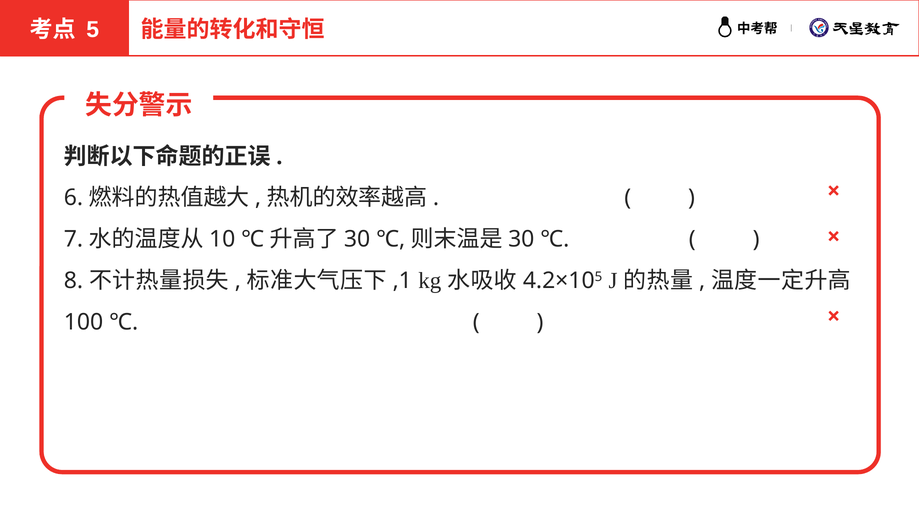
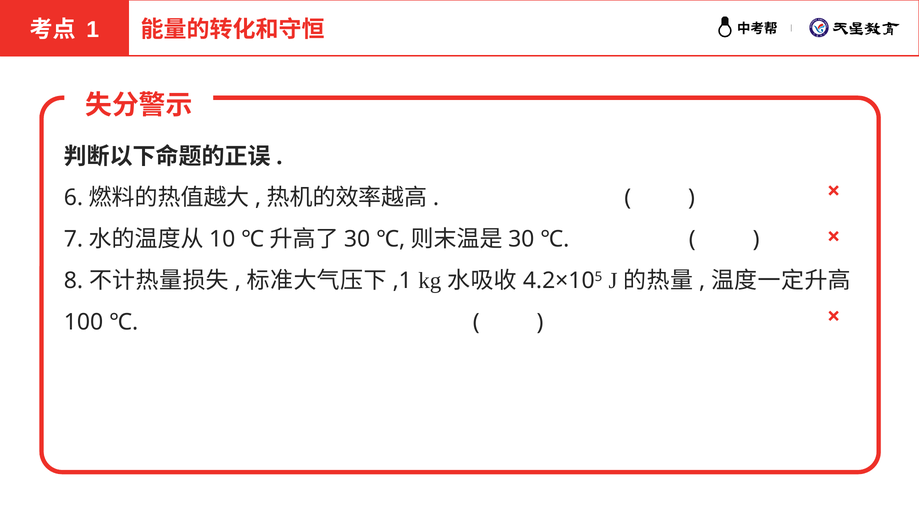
5: 5 -> 1
